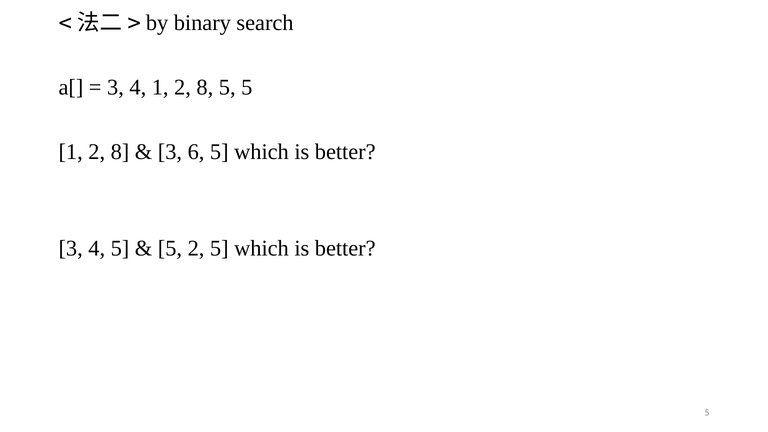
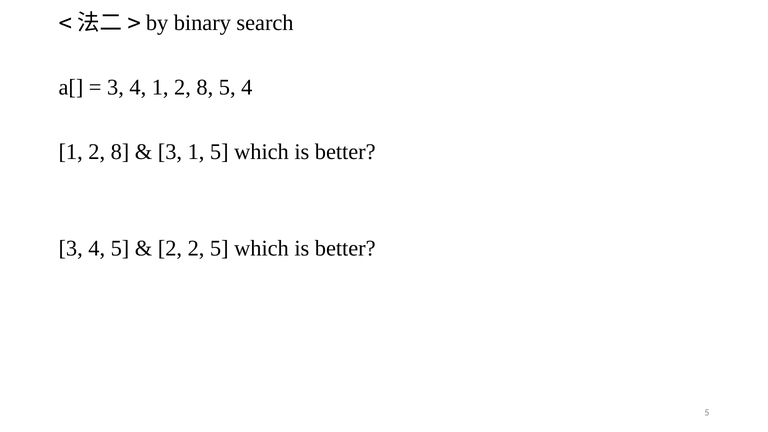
5 5: 5 -> 4
3 6: 6 -> 1
5 at (170, 248): 5 -> 2
